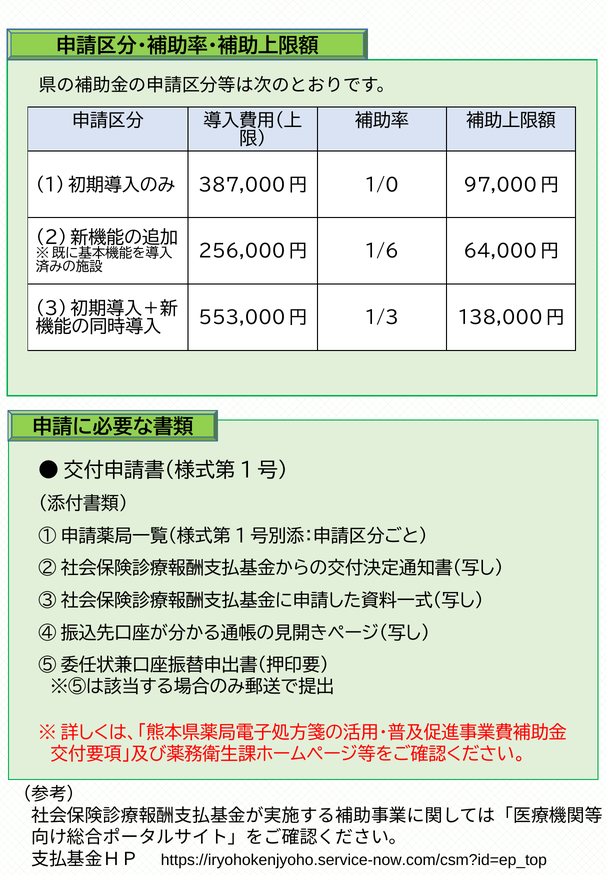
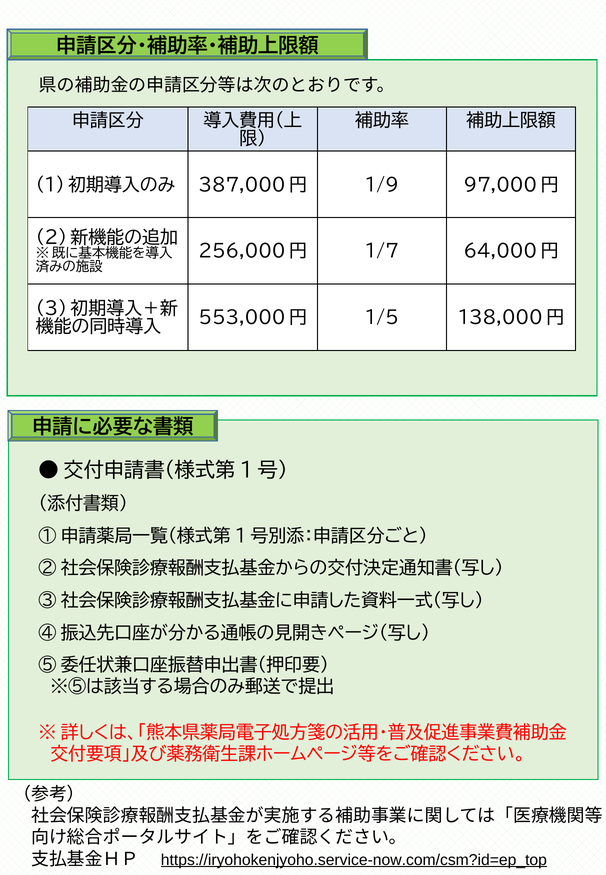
1/0: 1/0 -> 1/9
1/6: 1/6 -> 1/7
1/3: 1/3 -> 1/5
https://iryohokenjyoho.service-now.com/csm?id=ep_top underline: none -> present
